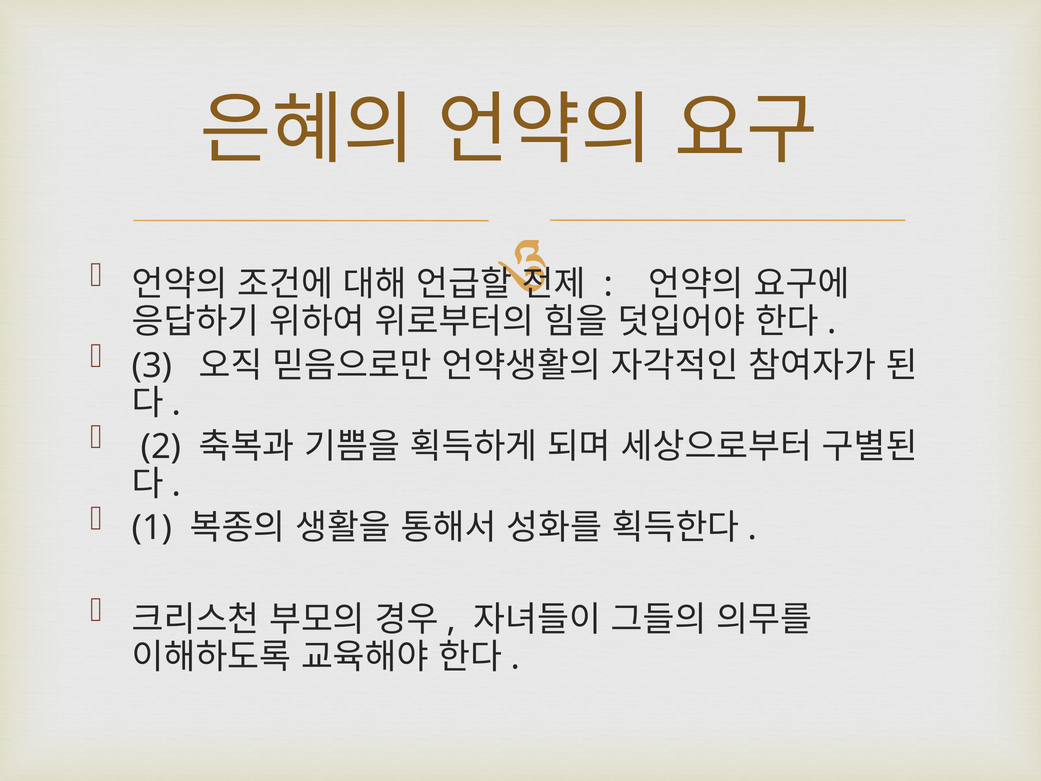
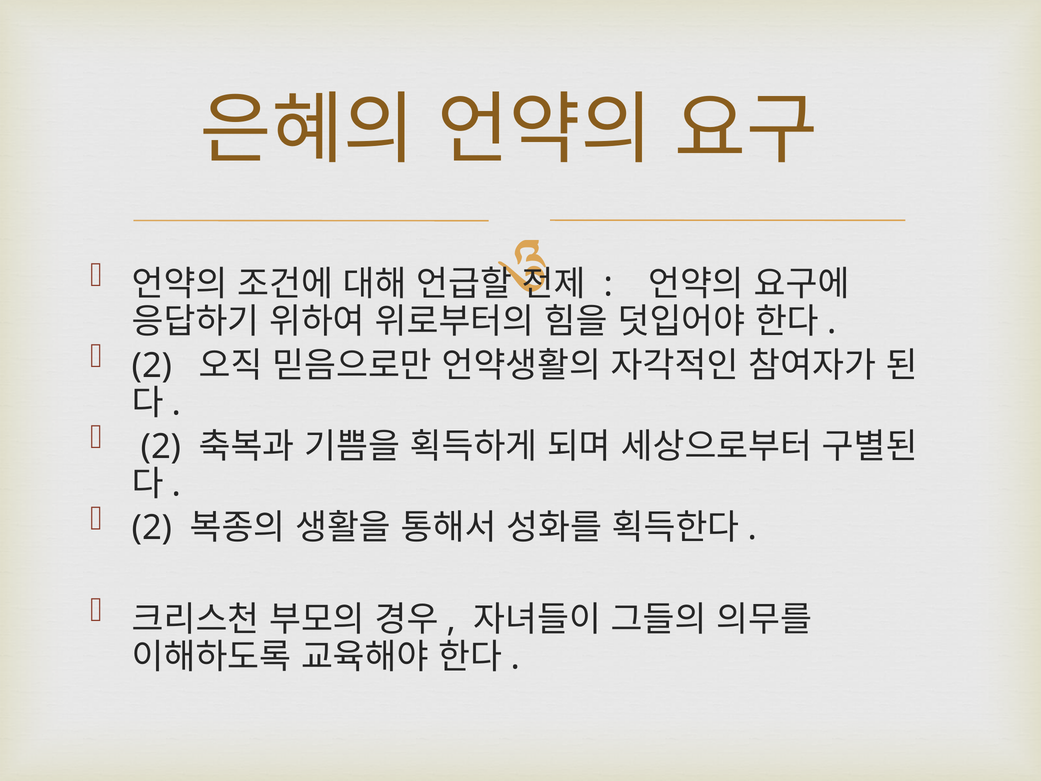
3 at (152, 366): 3 -> 2
1 at (152, 528): 1 -> 2
